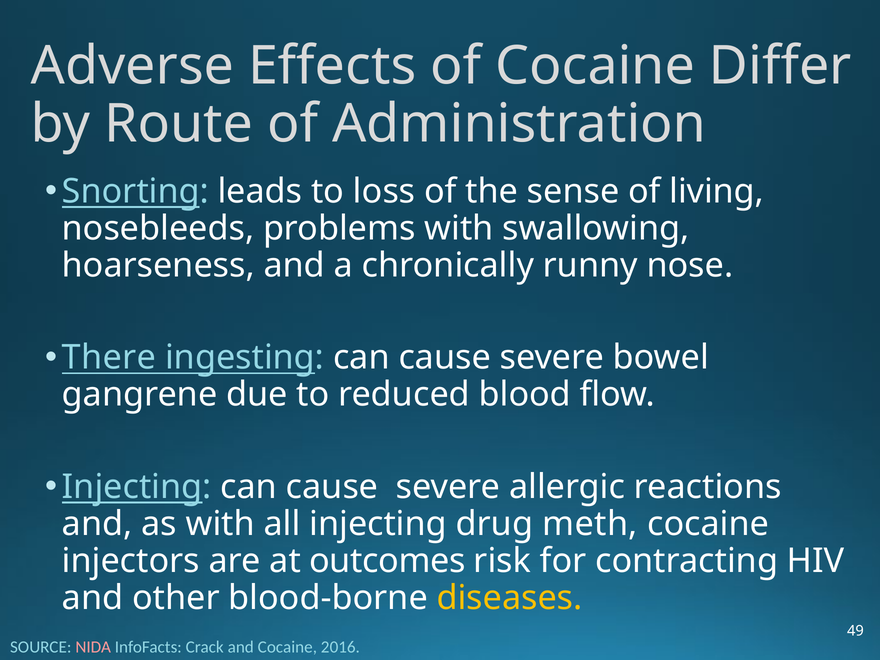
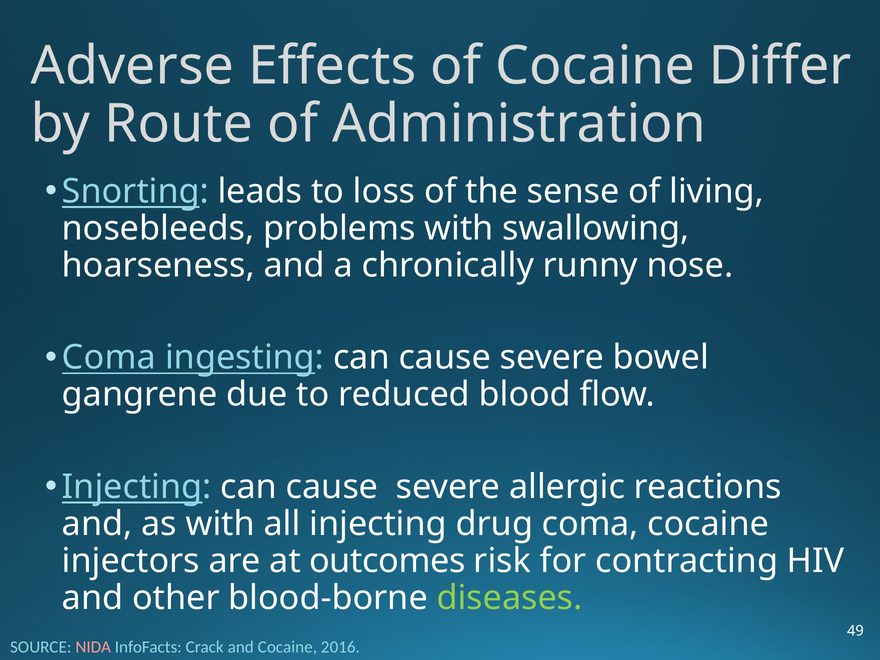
There at (109, 358): There -> Coma
drug meth: meth -> coma
diseases colour: yellow -> light green
